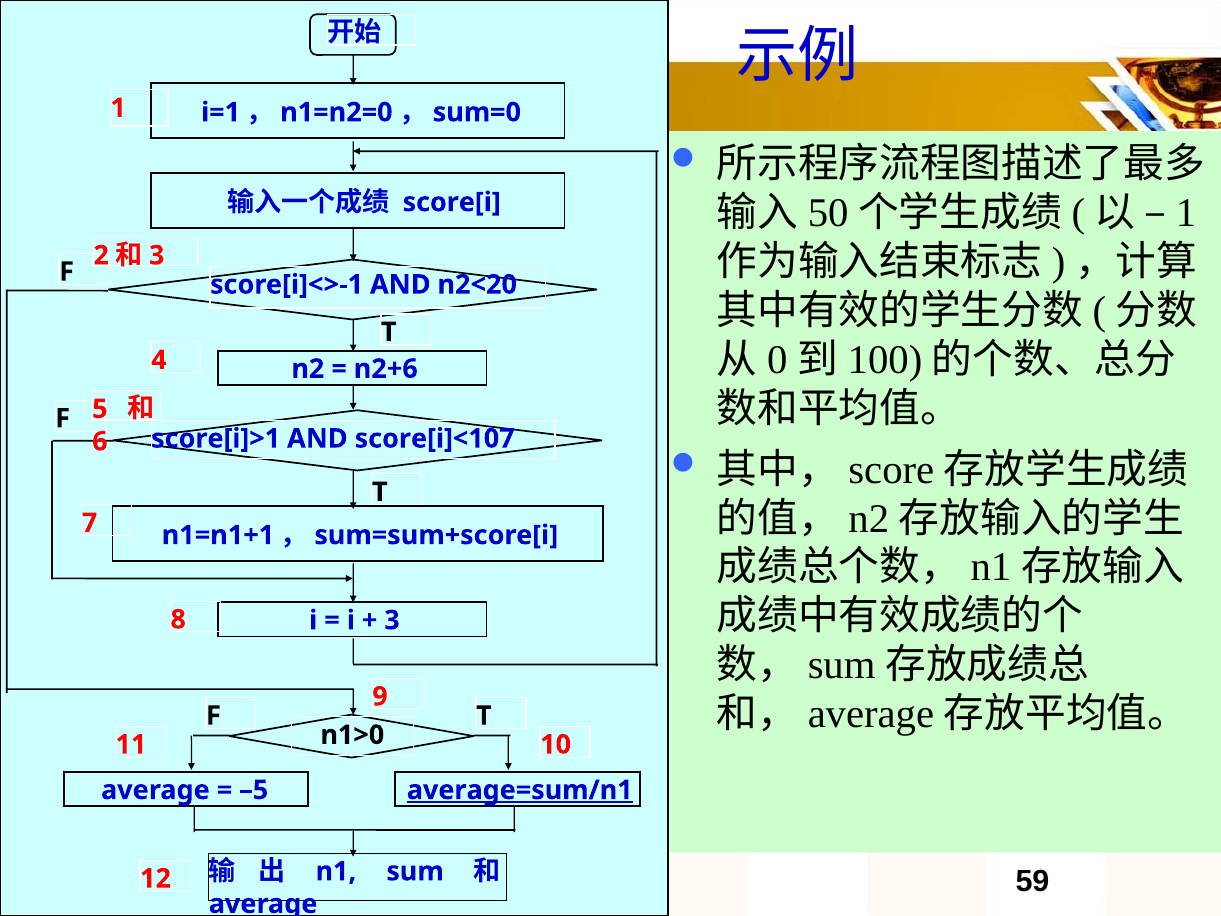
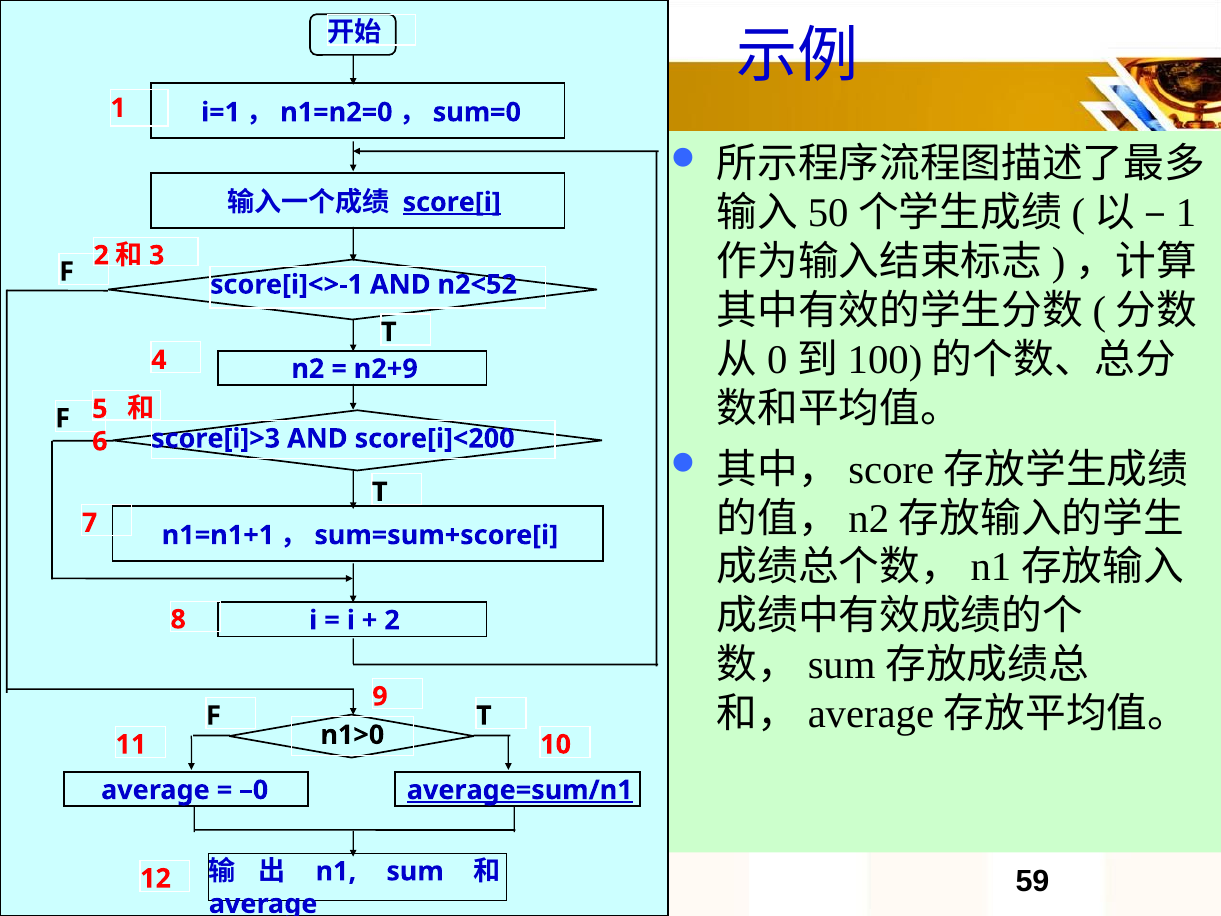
score[i underline: none -> present
n2<20: n2<20 -> n2<52
n2+6: n2+6 -> n2+9
score[i]>1: score[i]>1 -> score[i]>3
score[i]<107: score[i]<107 -> score[i]<200
3 at (392, 620): 3 -> 2
–5: –5 -> –0
